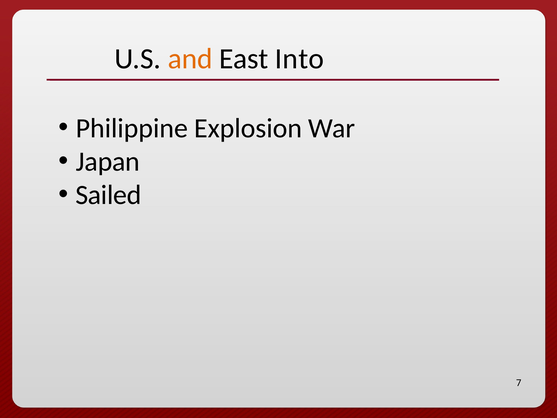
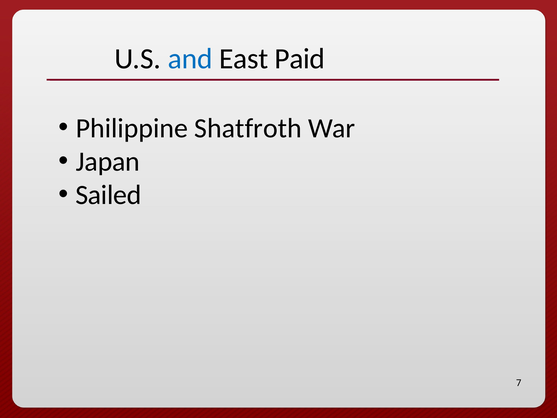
and colour: orange -> blue
Into: Into -> Paid
Explosion: Explosion -> Shatfroth
